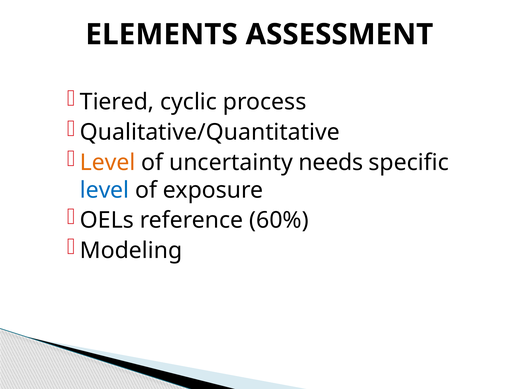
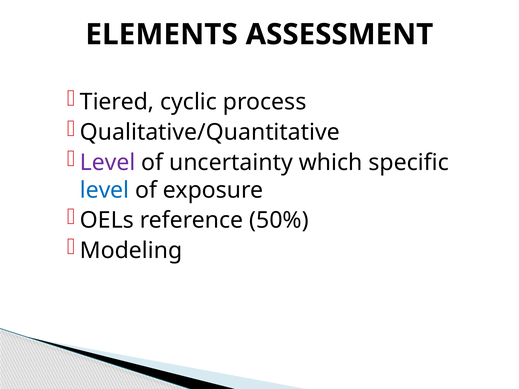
Level at (108, 163) colour: orange -> purple
needs: needs -> which
60%: 60% -> 50%
